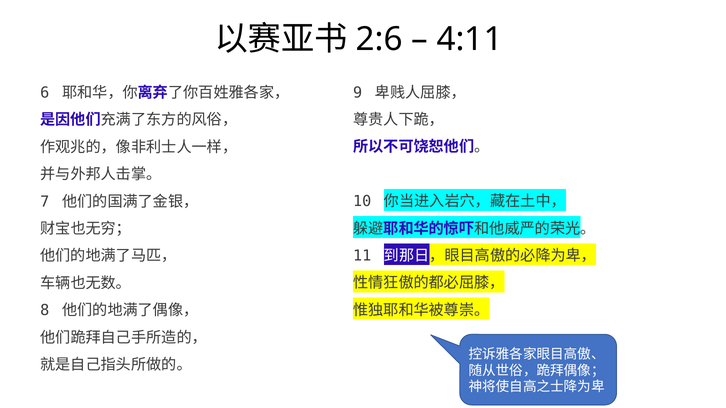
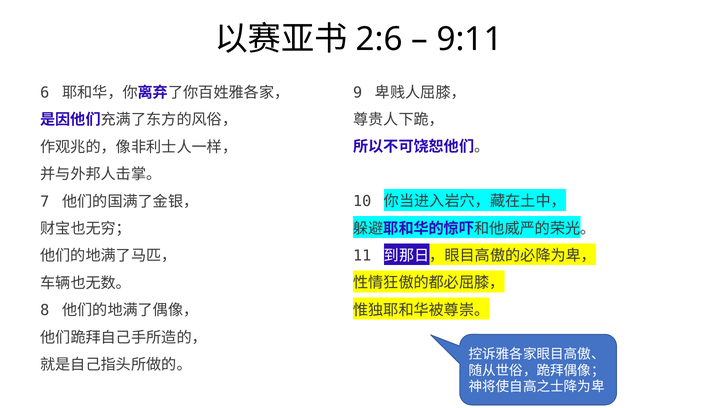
4:11: 4:11 -> 9:11
